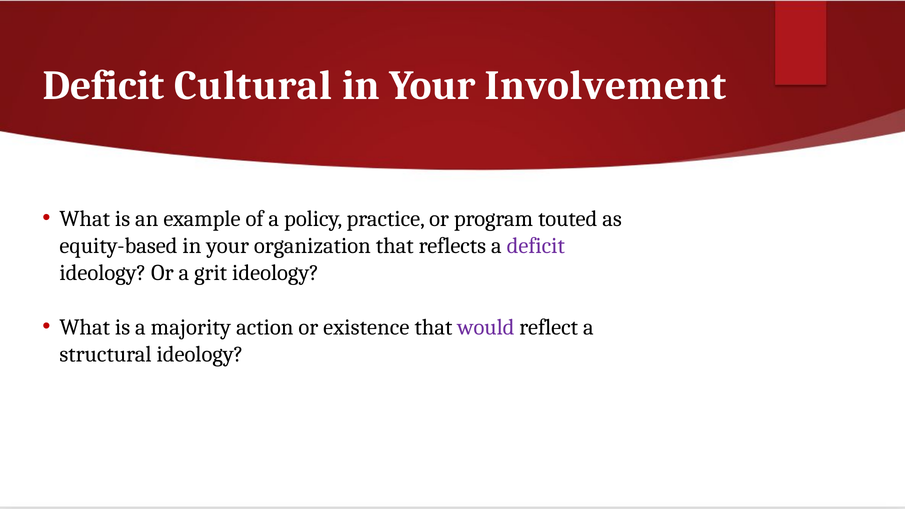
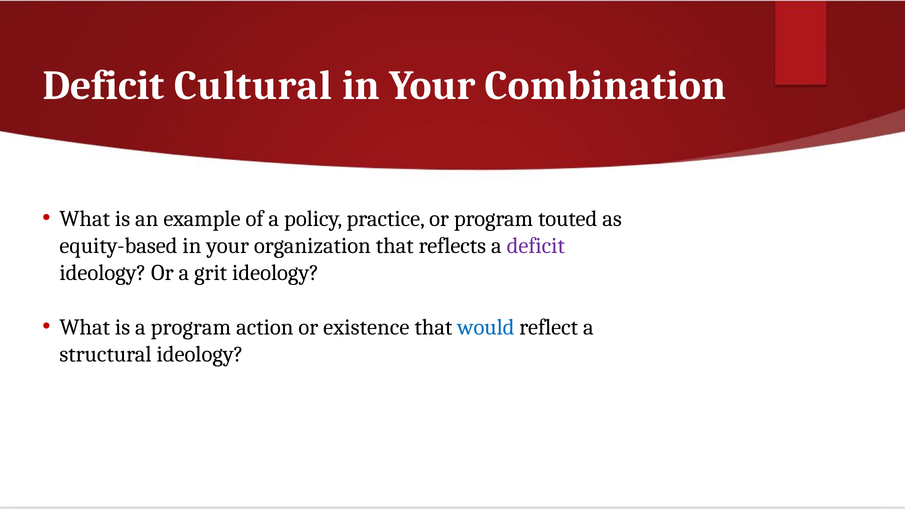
Involvement: Involvement -> Combination
a majority: majority -> program
would colour: purple -> blue
